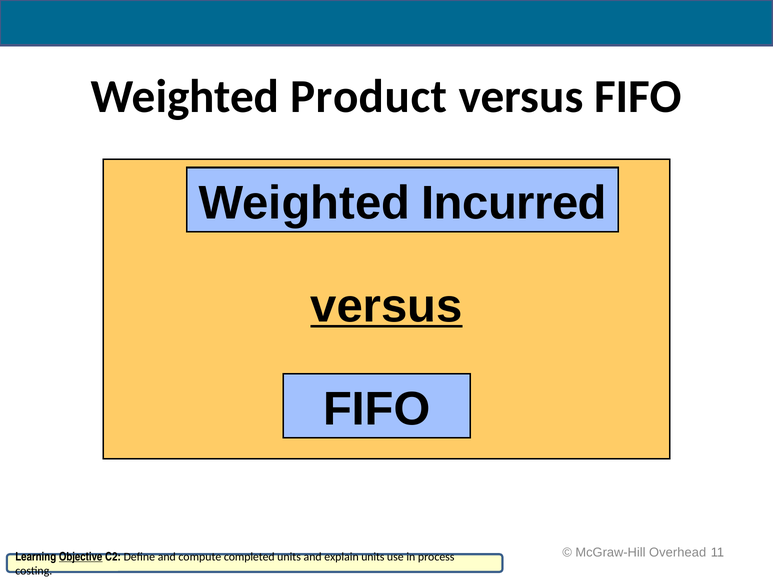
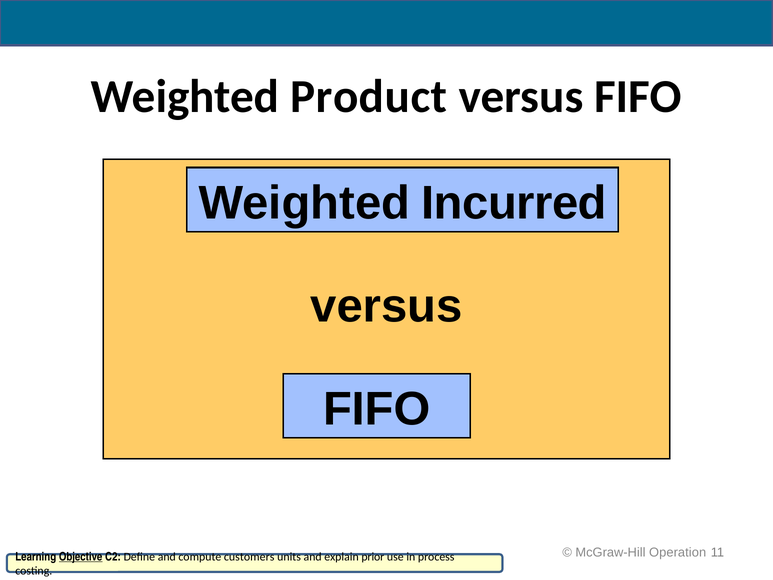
versus at (386, 306) underline: present -> none
Overhead: Overhead -> Operation
completed: completed -> customers
explain units: units -> prior
